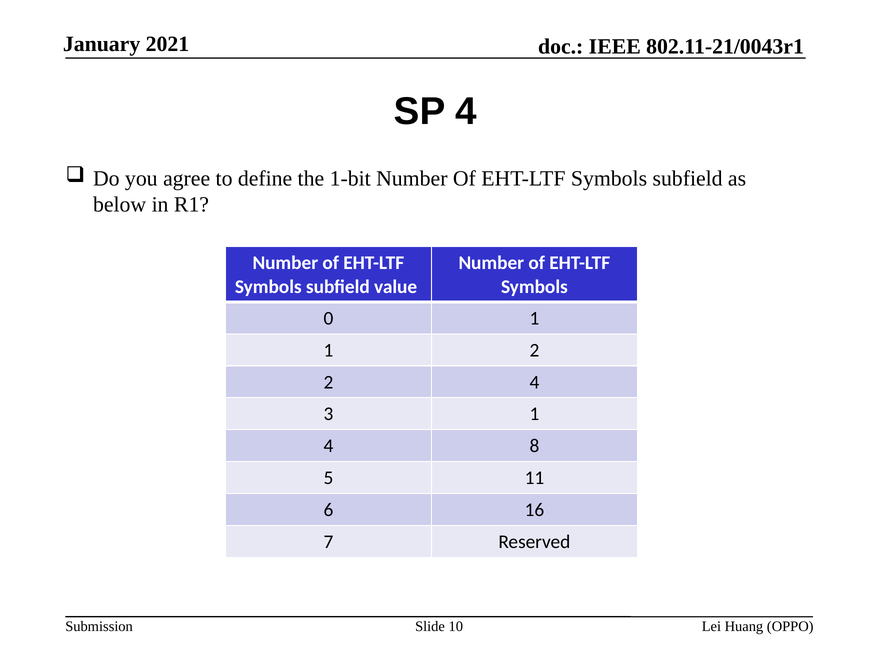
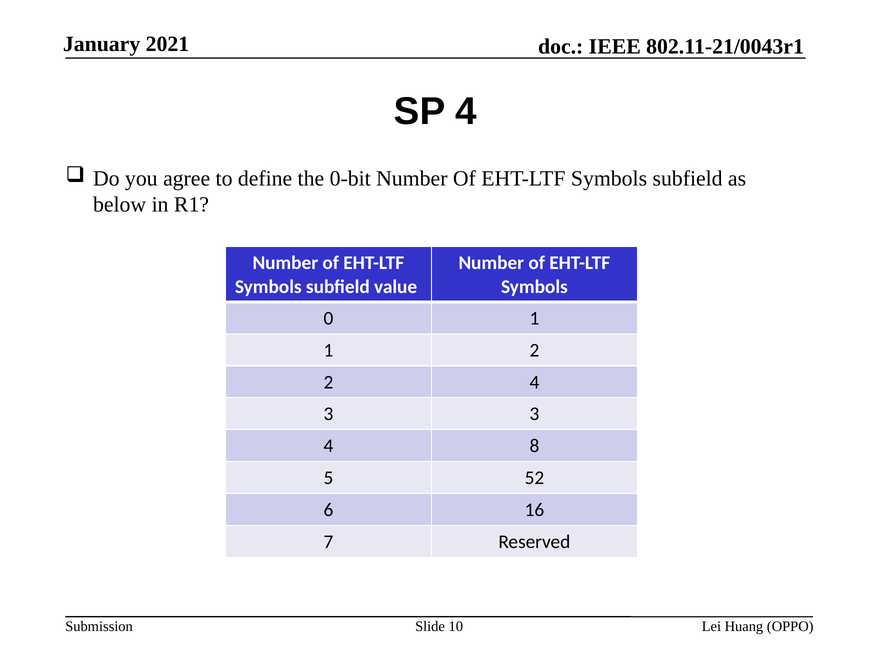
1-bit: 1-bit -> 0-bit
3 1: 1 -> 3
11: 11 -> 52
